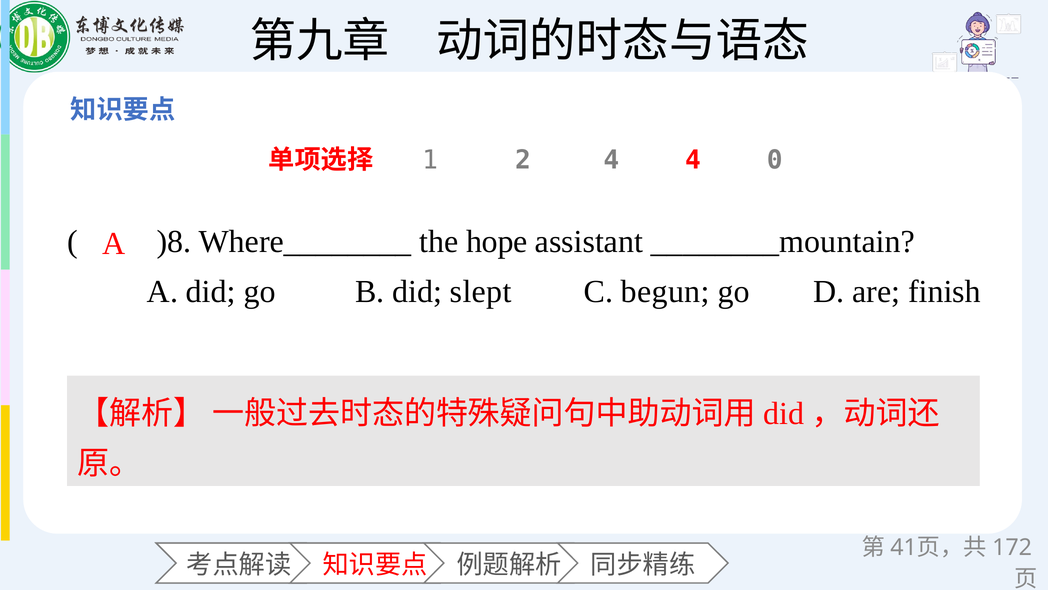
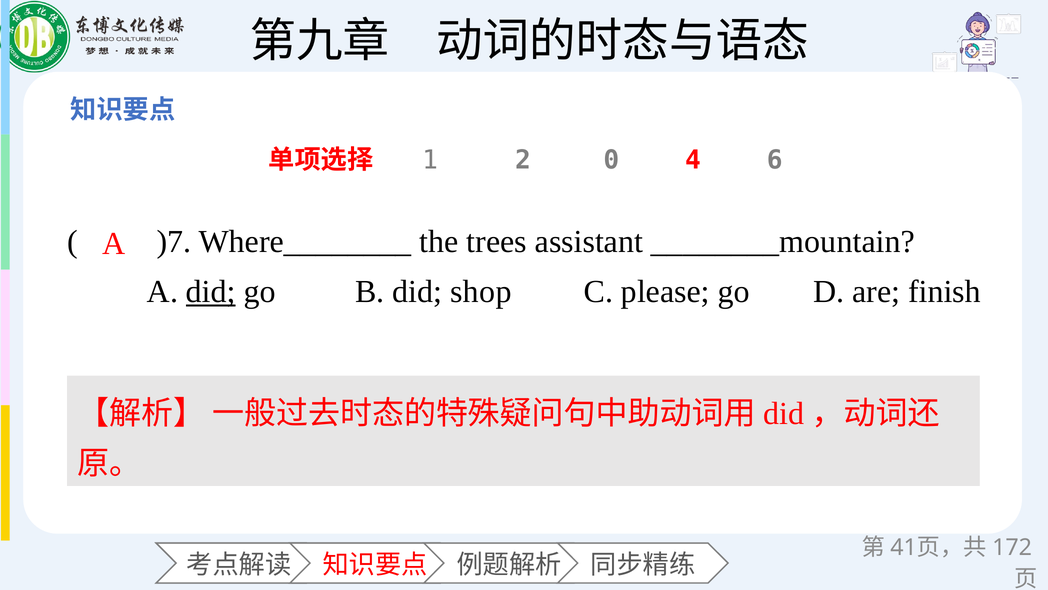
2 4: 4 -> 0
0: 0 -> 6
)8: )8 -> )7
hope: hope -> trees
did at (211, 292) underline: none -> present
slept: slept -> shop
begun: begun -> please
